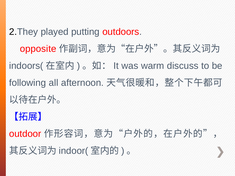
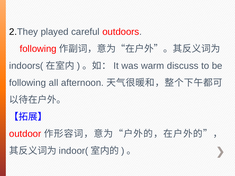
putting: putting -> careful
opposite at (38, 49): opposite -> following
